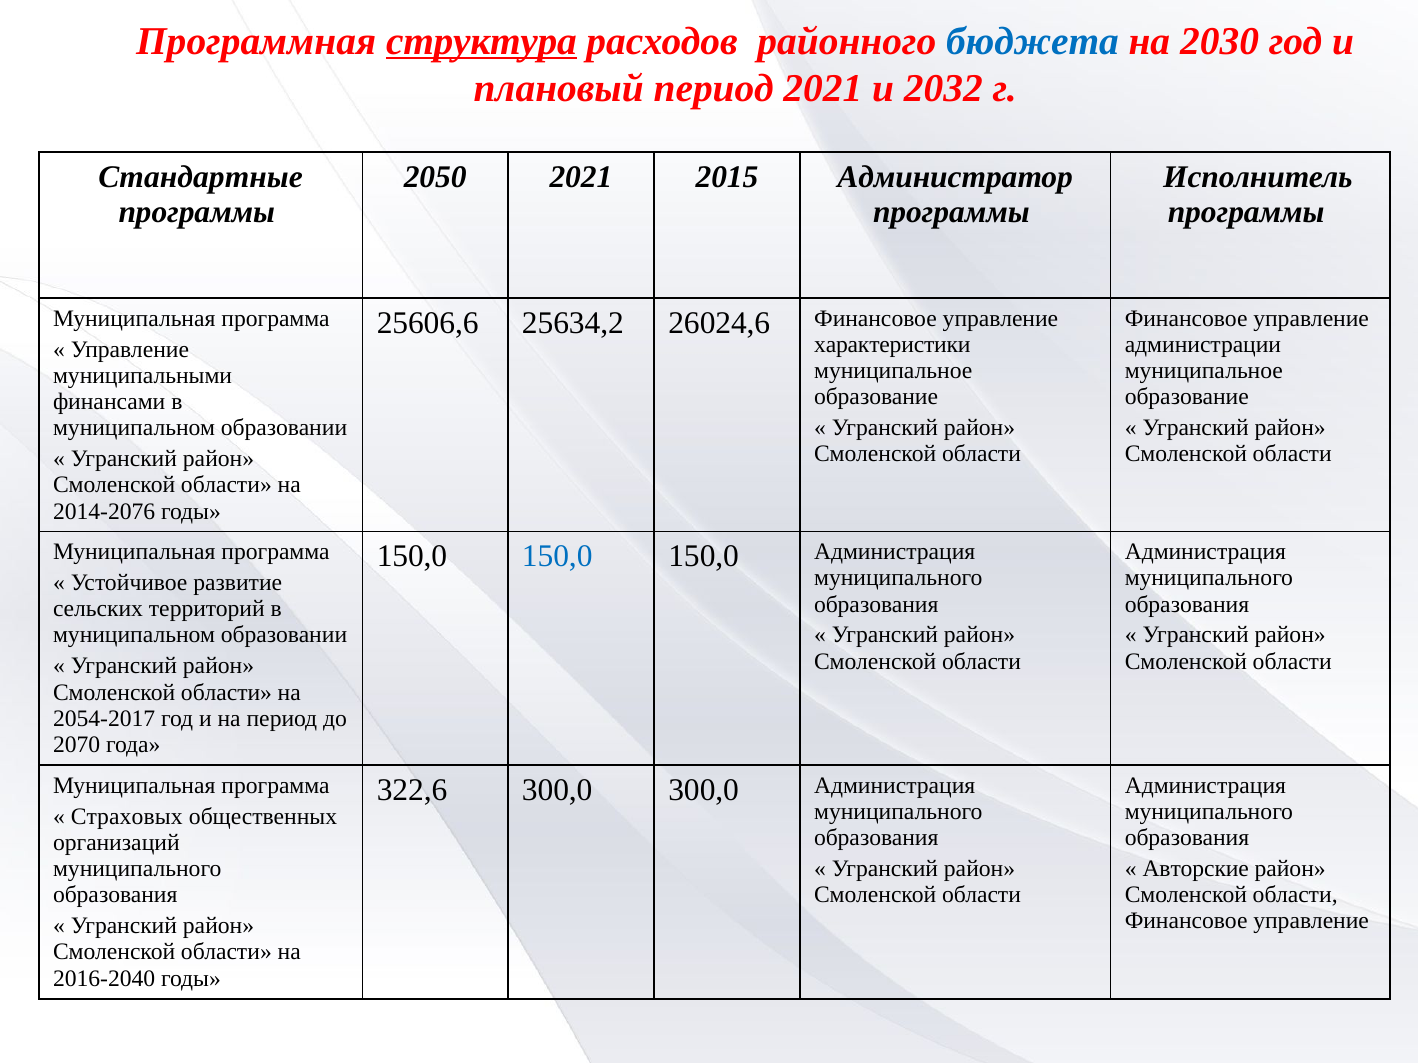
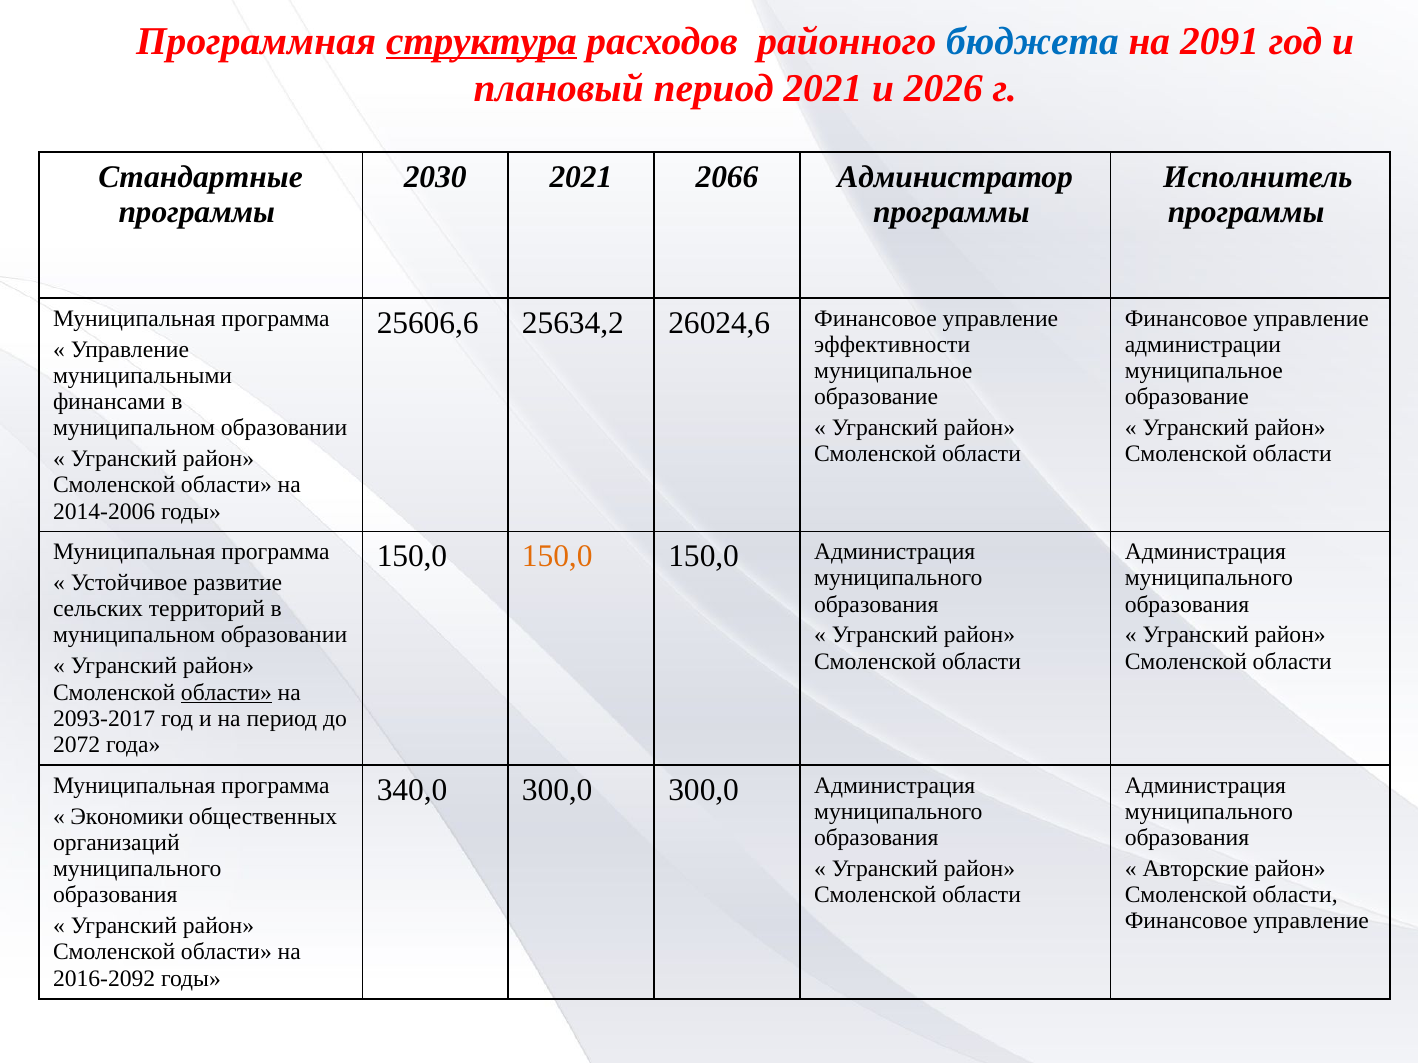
2030: 2030 -> 2091
2032: 2032 -> 2026
2050: 2050 -> 2030
2015: 2015 -> 2066
характеристики: характеристики -> эффективности
2014-2076: 2014-2076 -> 2014-2006
150,0 at (557, 557) colour: blue -> orange
области at (226, 693) underline: none -> present
2054-2017: 2054-2017 -> 2093-2017
2070: 2070 -> 2072
322,6: 322,6 -> 340,0
Страховых: Страховых -> Экономики
2016-2040: 2016-2040 -> 2016-2092
